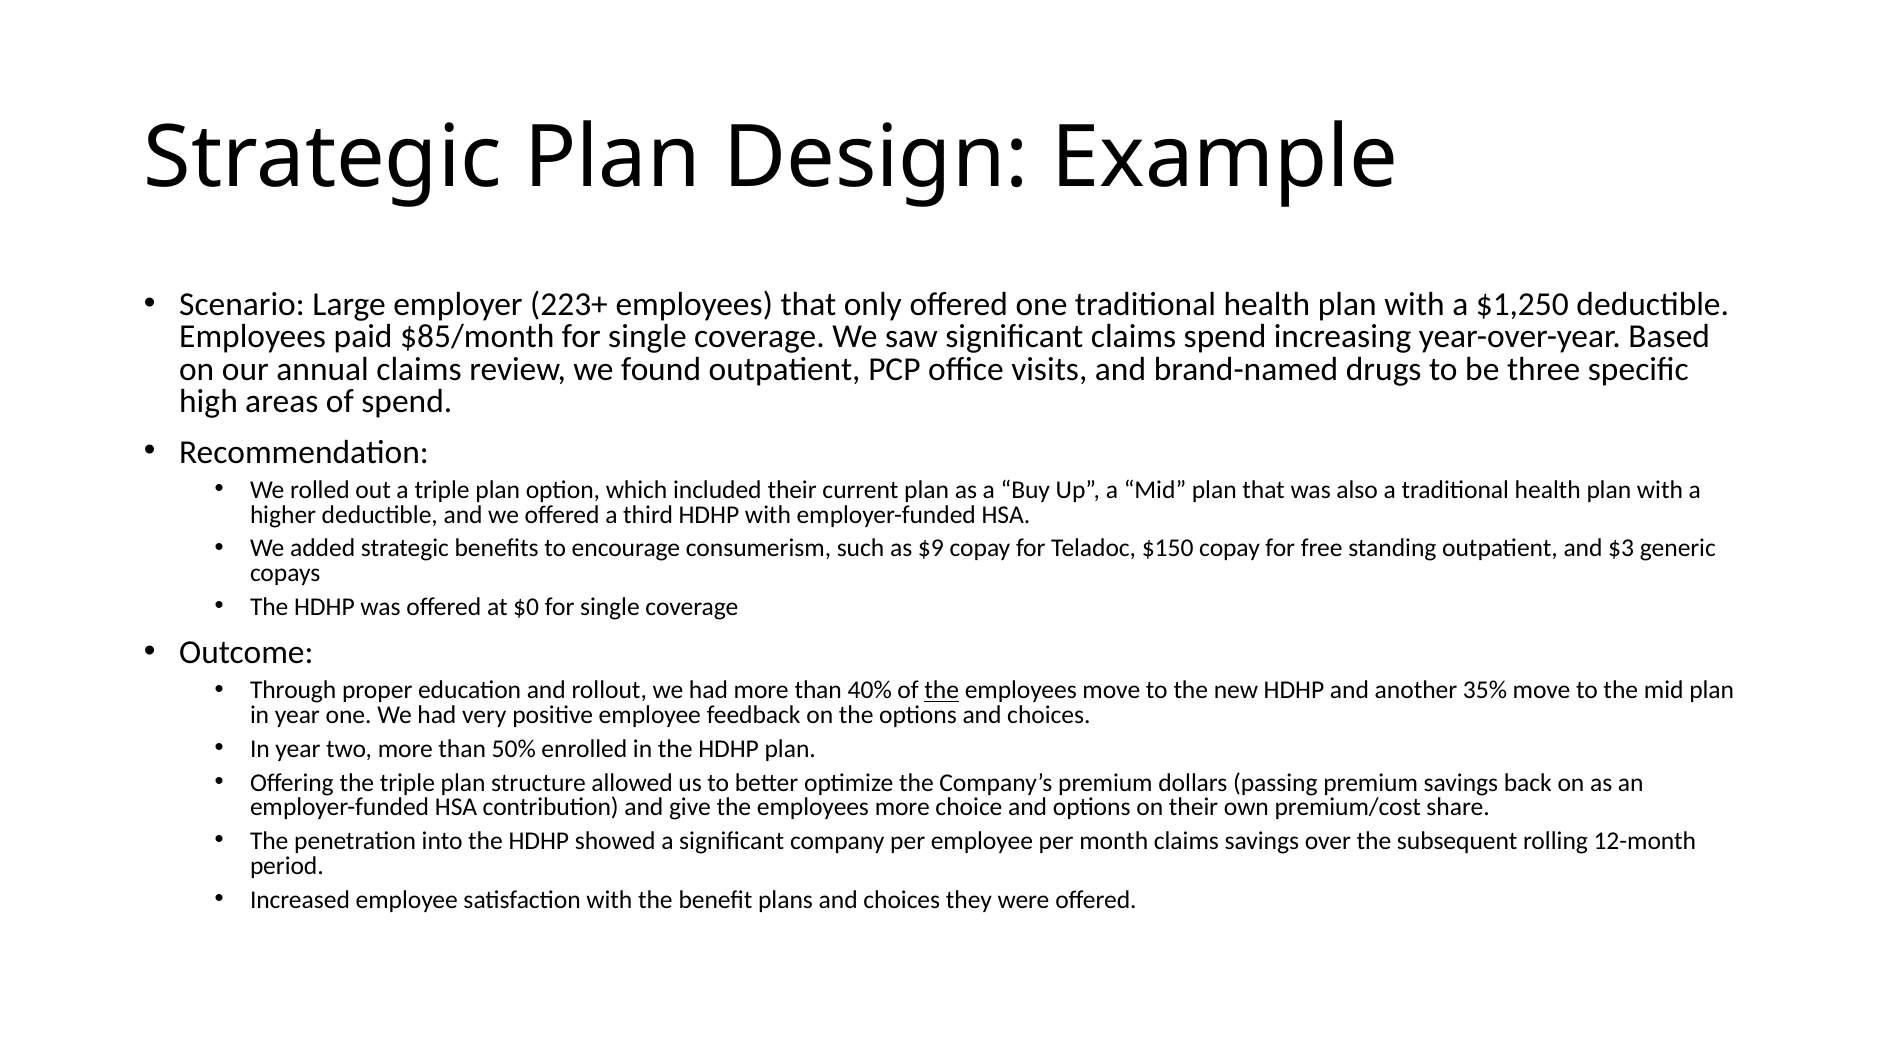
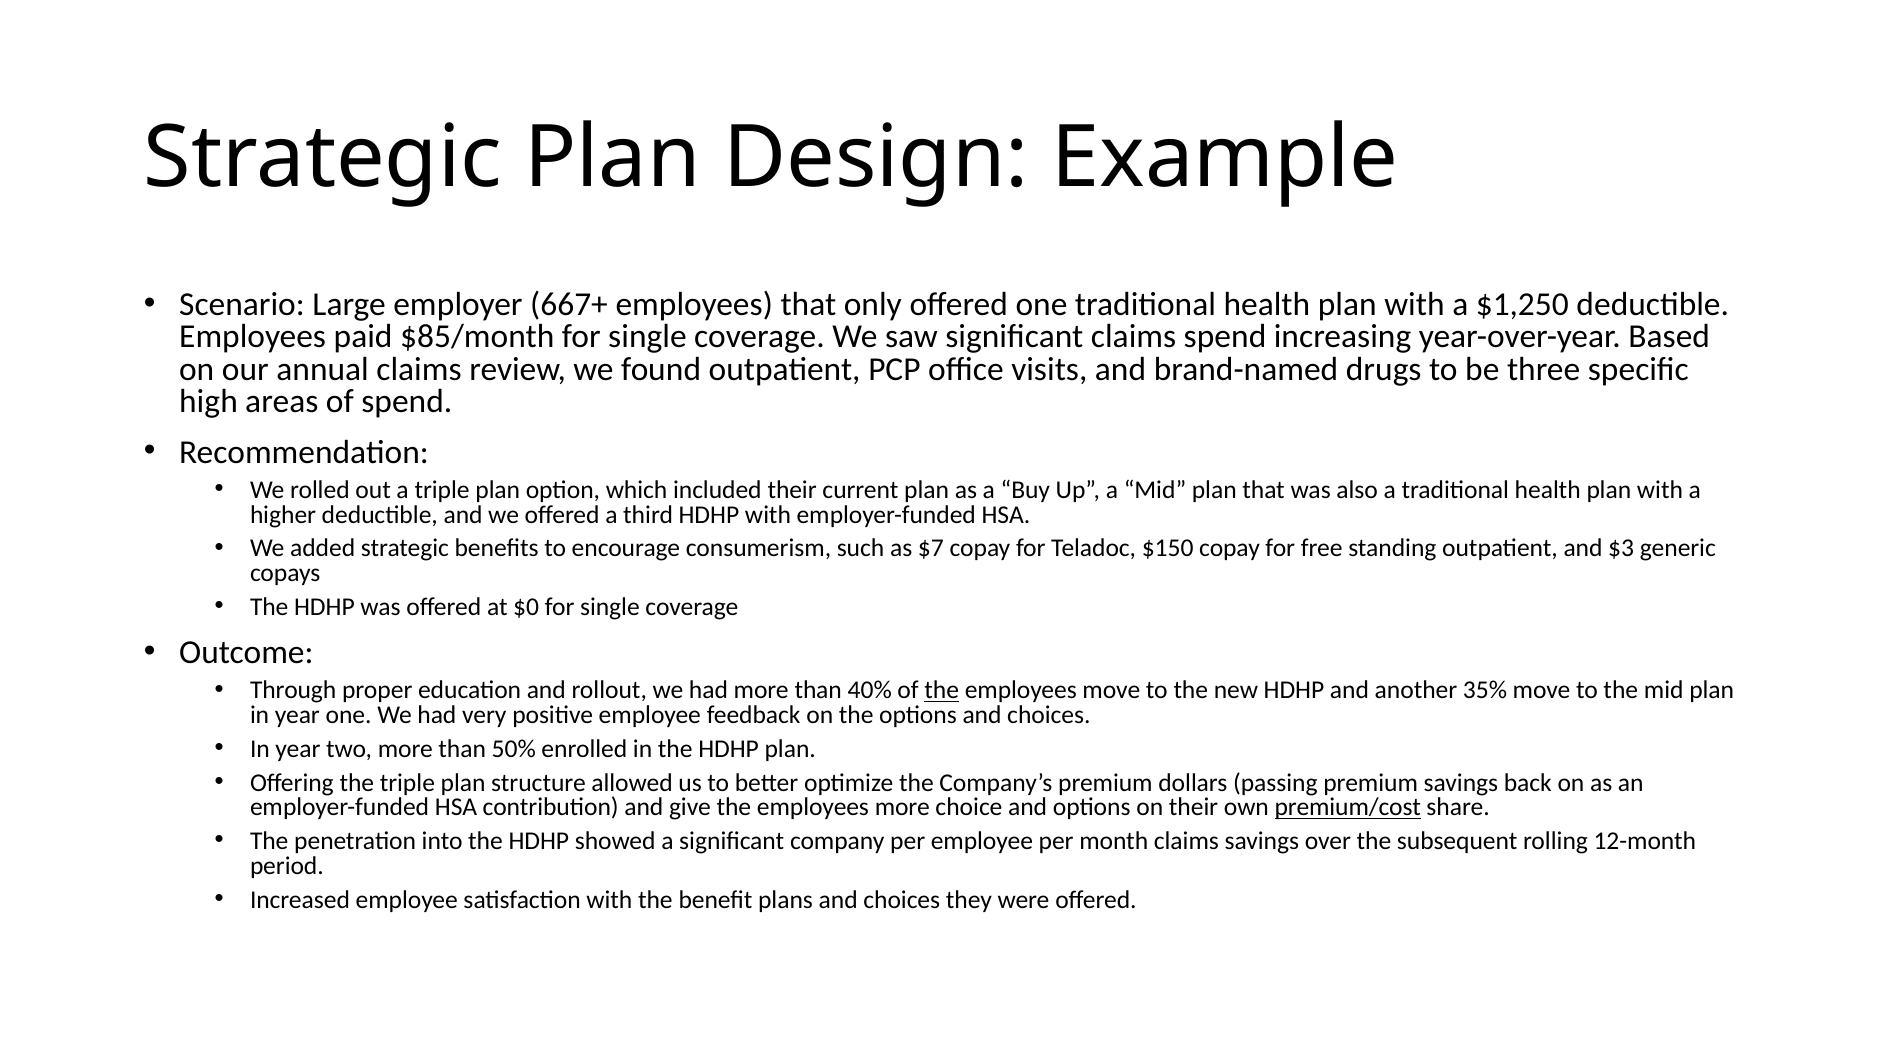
223+: 223+ -> 667+
$9: $9 -> $7
premium/cost underline: none -> present
